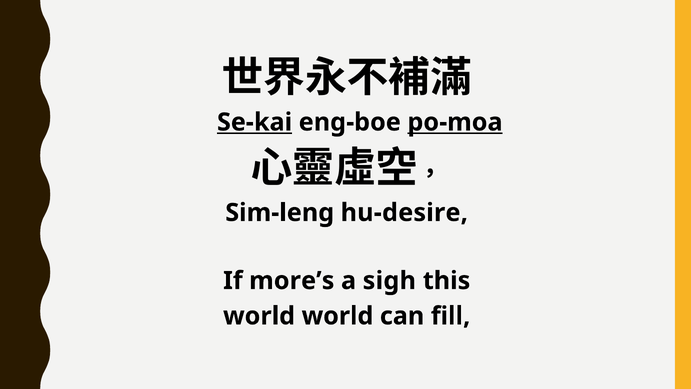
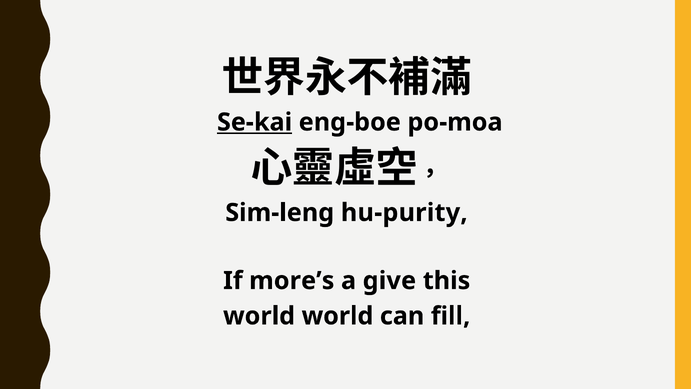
po-moa underline: present -> none
hu-desire: hu-desire -> hu-purity
sigh: sigh -> give
